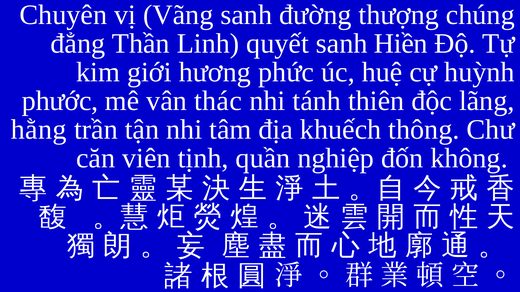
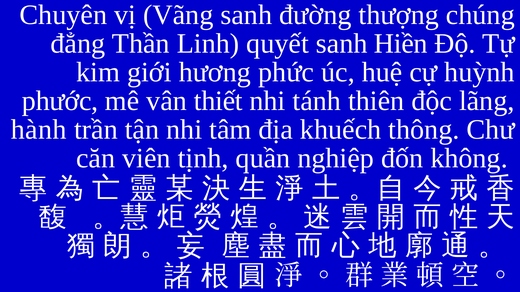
thác: thác -> thiết
hằng: hằng -> hành
